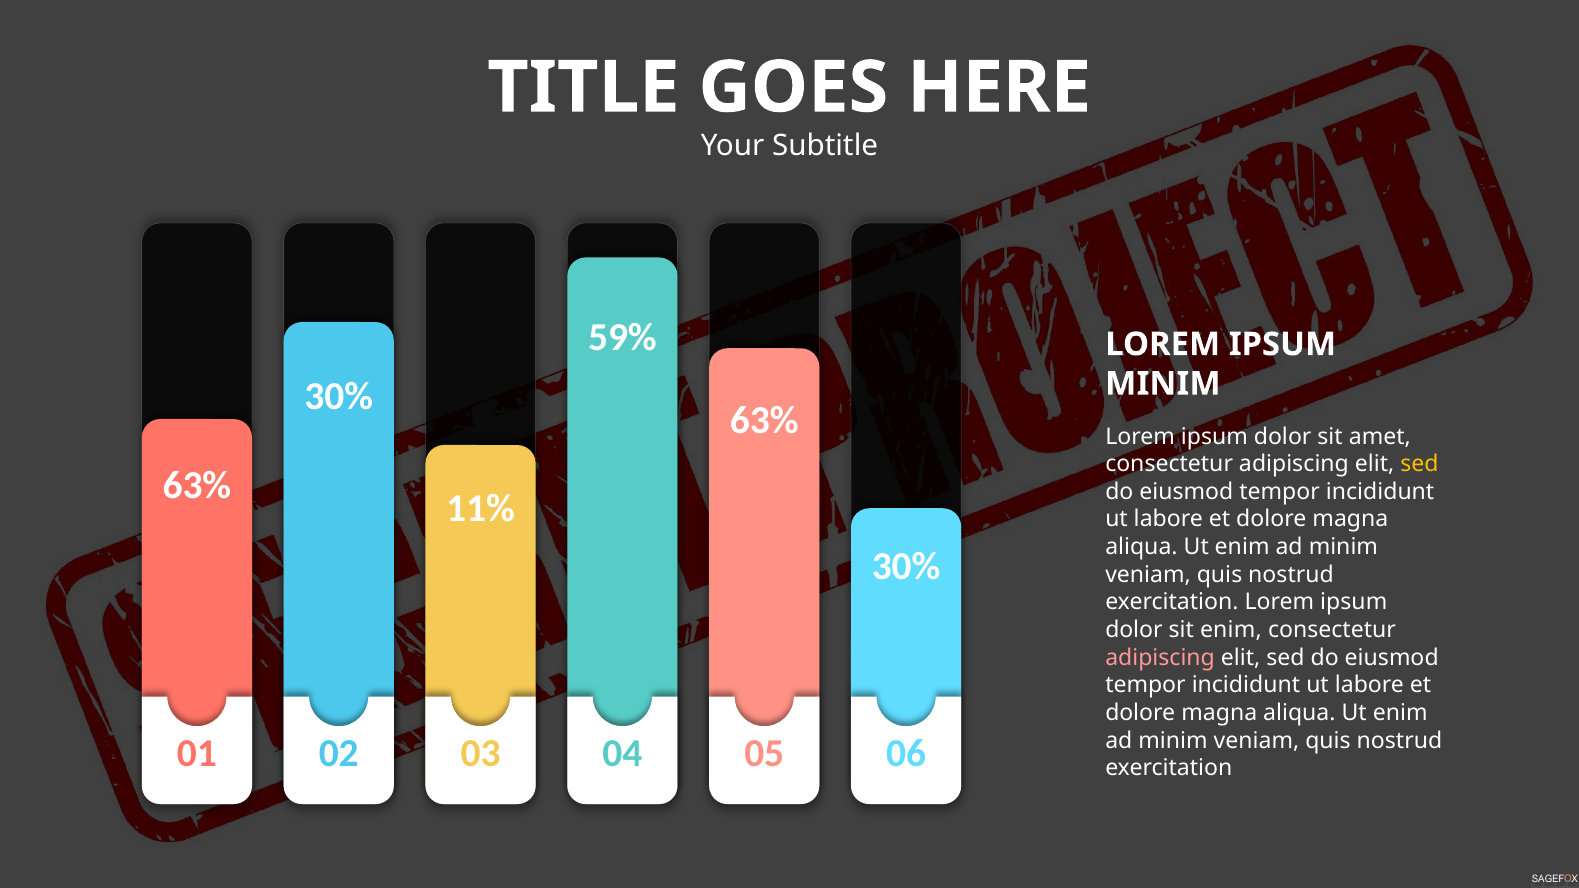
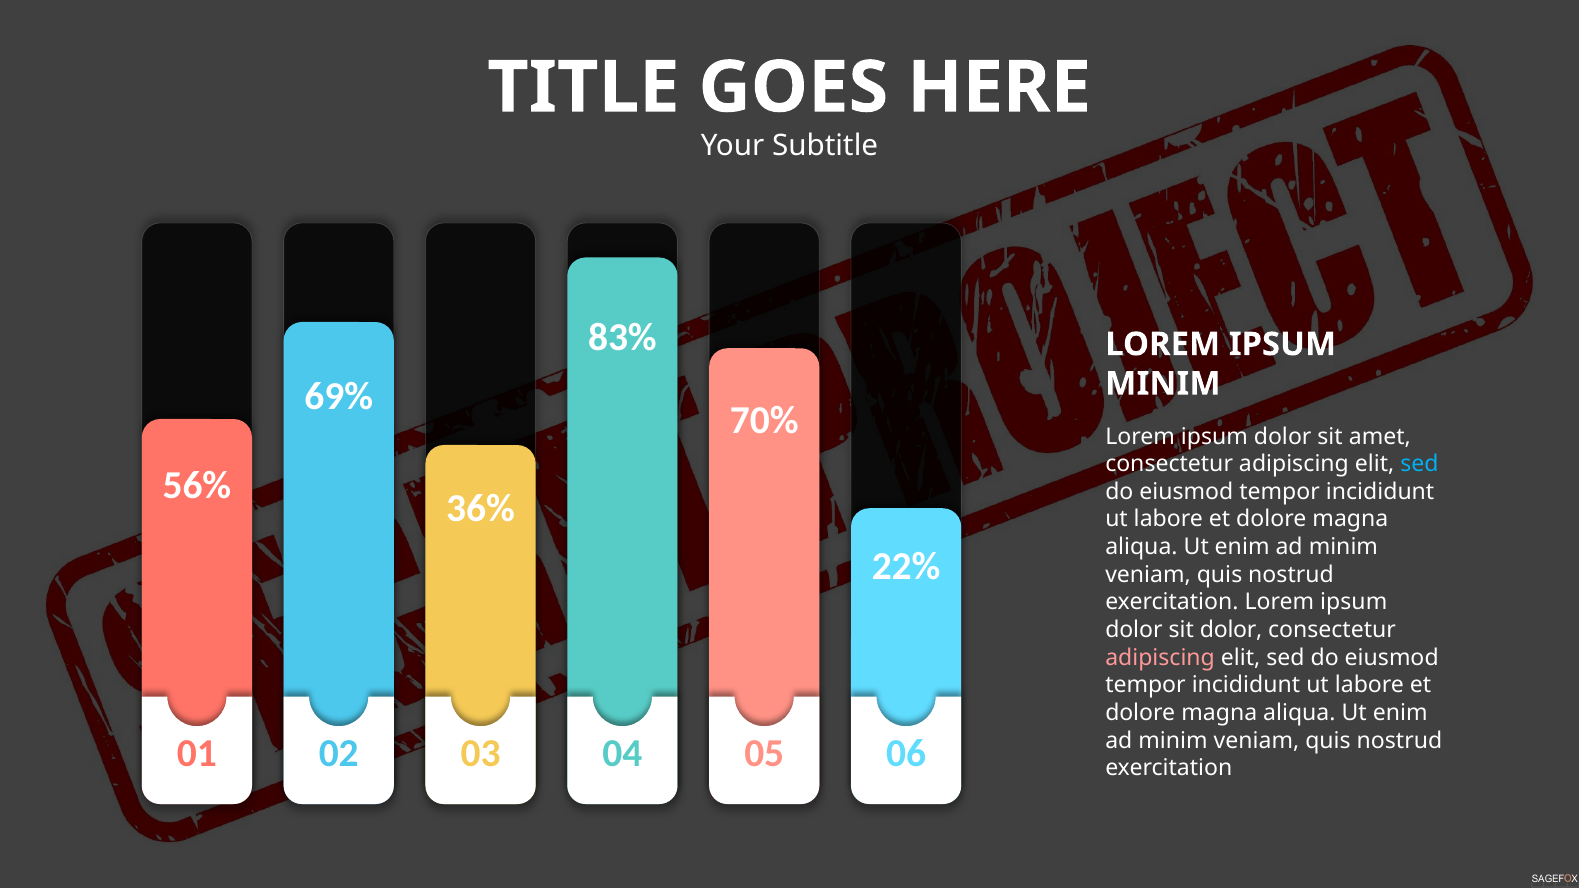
59%: 59% -> 83%
30% at (339, 397): 30% -> 69%
63% at (764, 421): 63% -> 70%
sed at (1419, 464) colour: yellow -> light blue
63% at (197, 485): 63% -> 56%
11%: 11% -> 36%
30% at (906, 567): 30% -> 22%
sit enim: enim -> dolor
